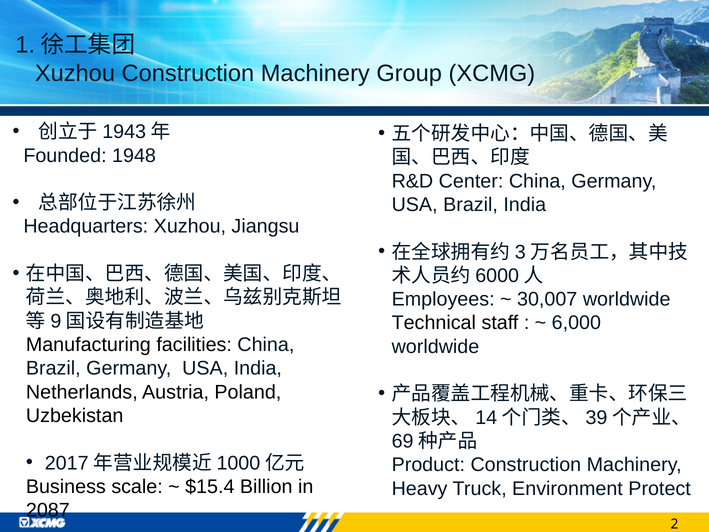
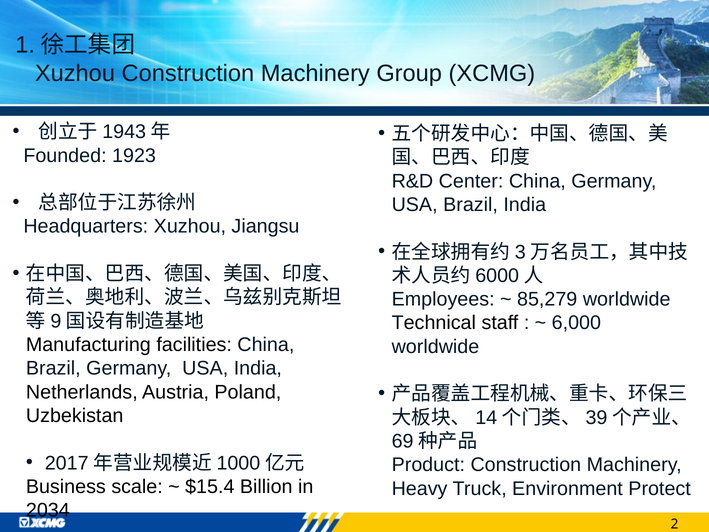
1948: 1948 -> 1923
30,007: 30,007 -> 85,279
2087: 2087 -> 2034
